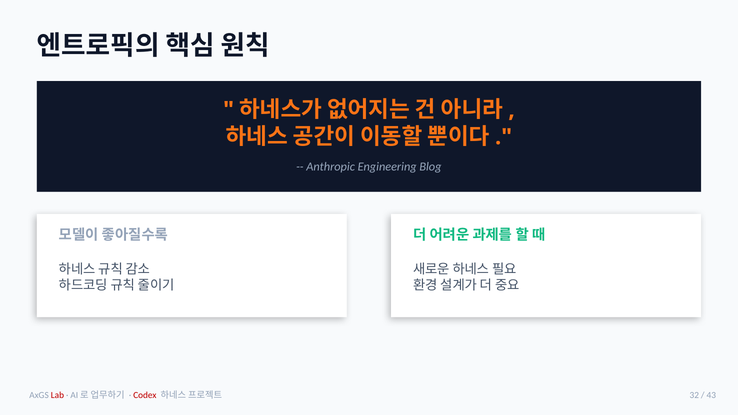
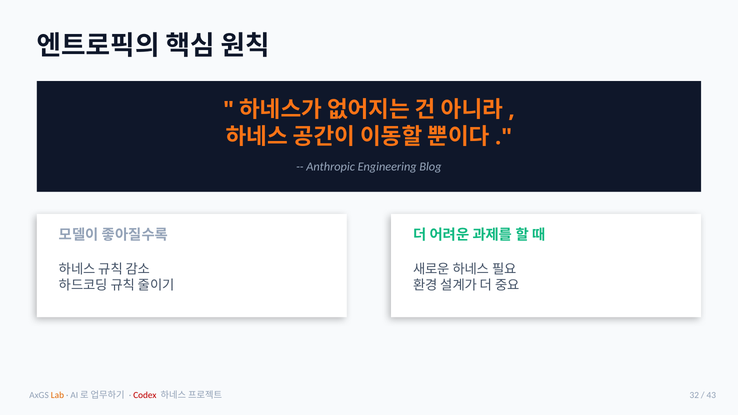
Lab colour: red -> orange
